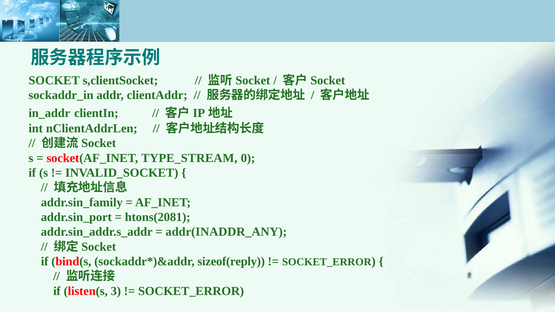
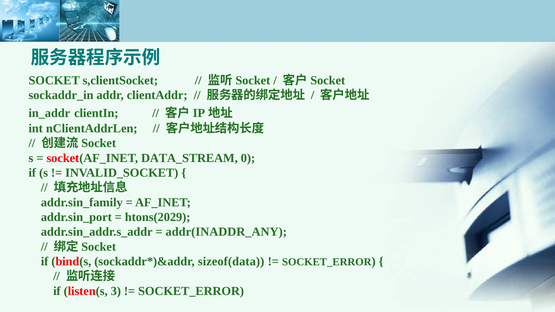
TYPE_STREAM: TYPE_STREAM -> DATA_STREAM
htons(2081: htons(2081 -> htons(2029
sizeof(reply: sizeof(reply -> sizeof(data
